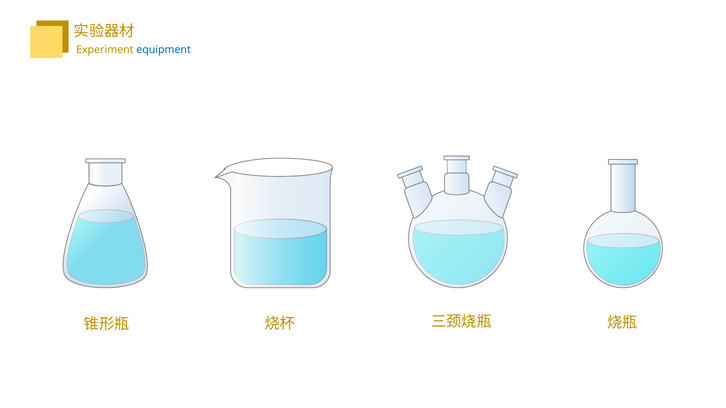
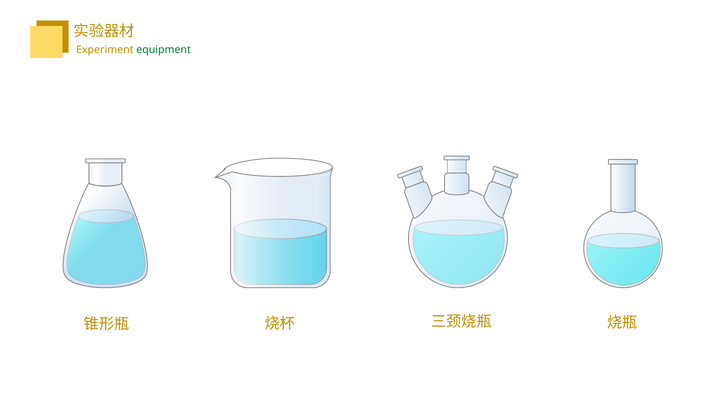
equipment colour: blue -> green
